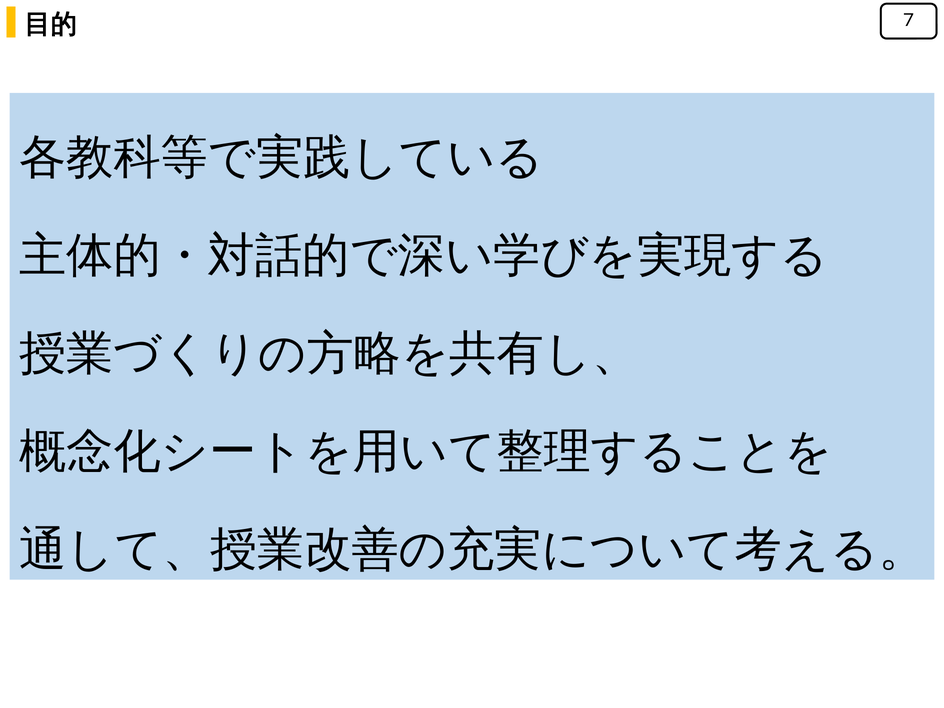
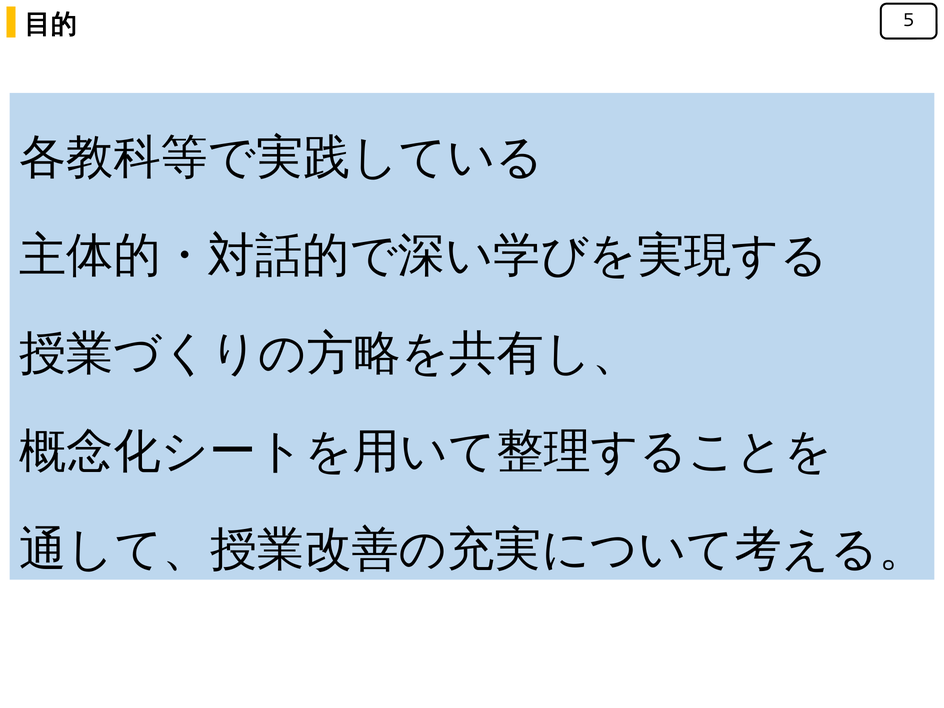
7: 7 -> 5
